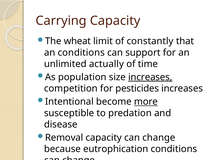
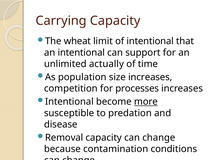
of constantly: constantly -> intentional
an conditions: conditions -> intentional
increases at (150, 77) underline: present -> none
pesticides: pesticides -> processes
eutrophication: eutrophication -> contamination
